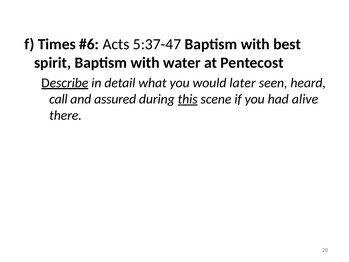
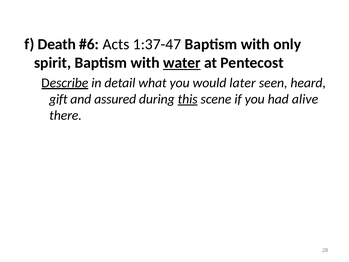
Times: Times -> Death
5:37-47: 5:37-47 -> 1:37-47
best: best -> only
water underline: none -> present
call: call -> gift
